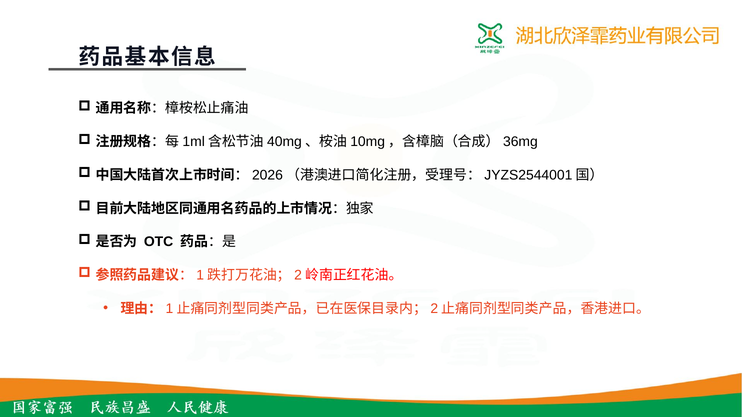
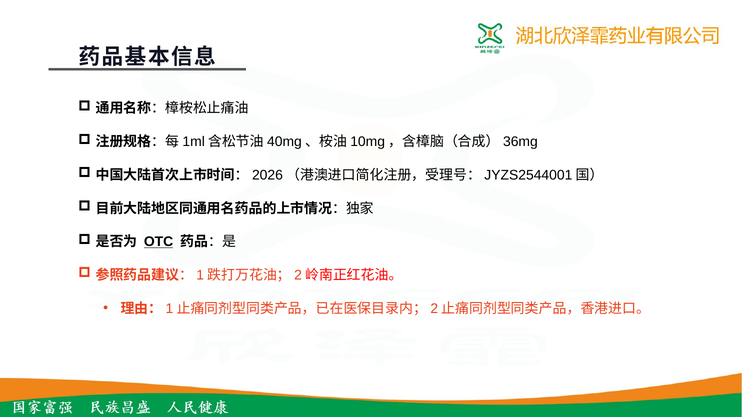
OTC underline: none -> present
